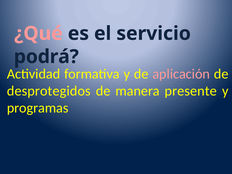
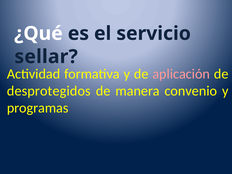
¿Qué colour: pink -> white
podrá: podrá -> sellar
presente: presente -> convenio
